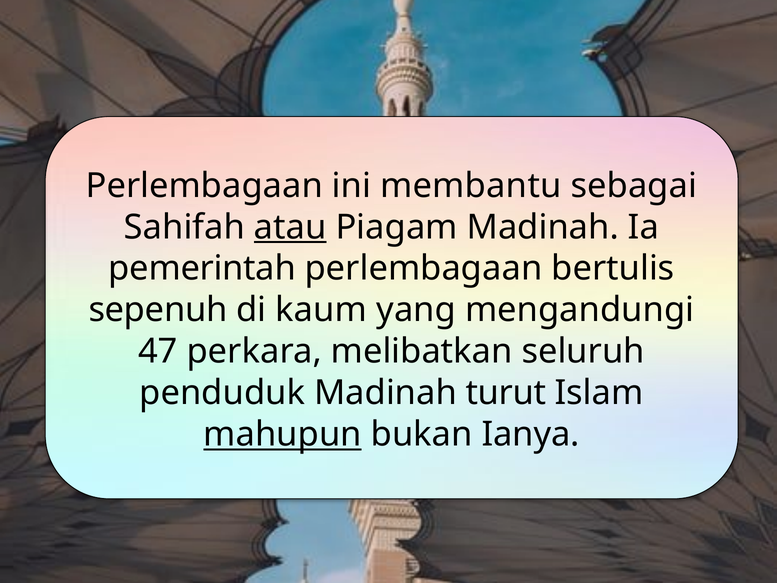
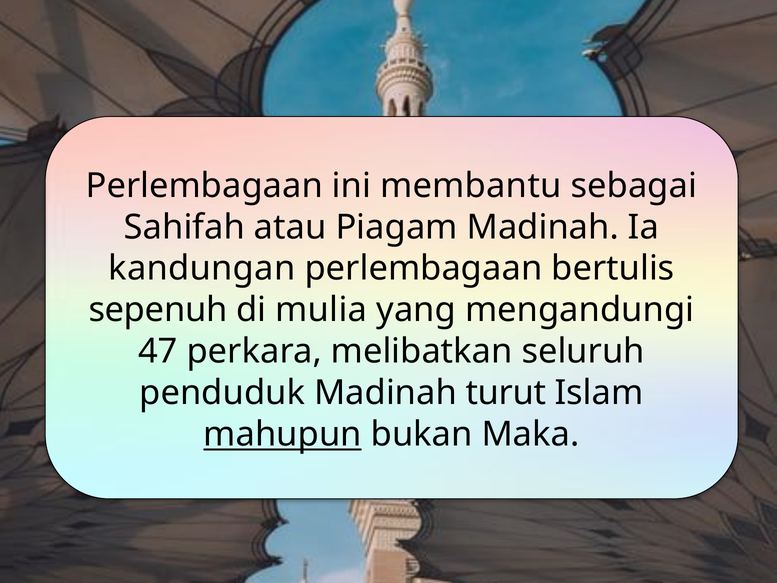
atau underline: present -> none
pemerintah: pemerintah -> kandungan
kaum: kaum -> mulia
Ianya: Ianya -> Maka
